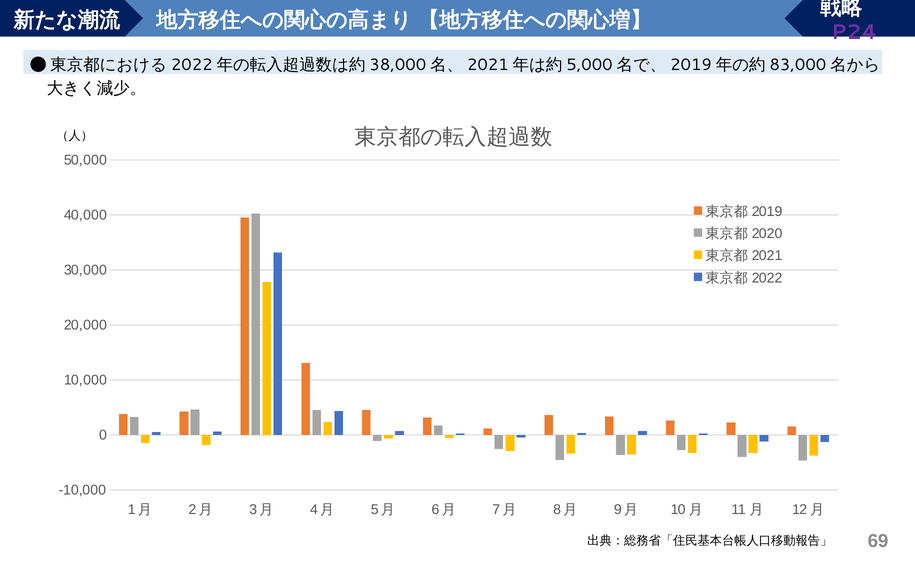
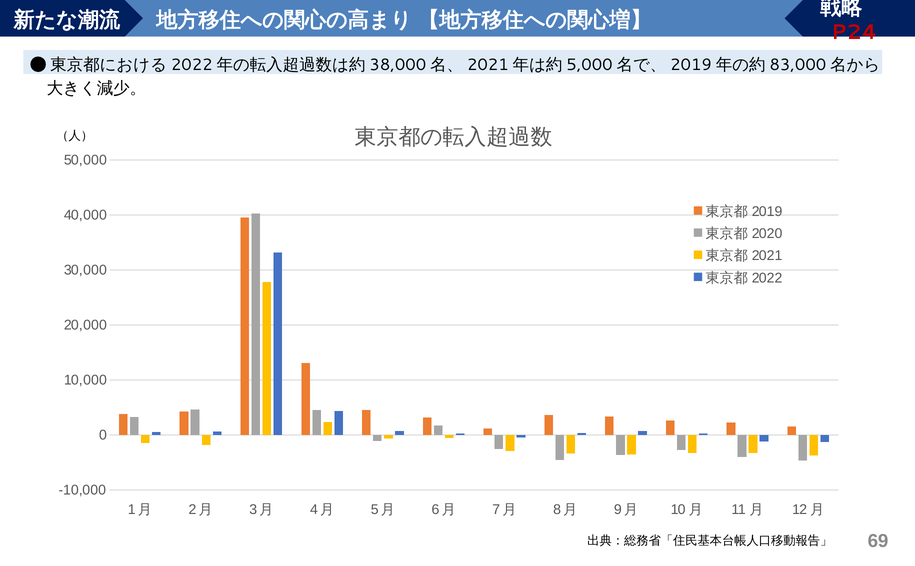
P24 colour: purple -> red
